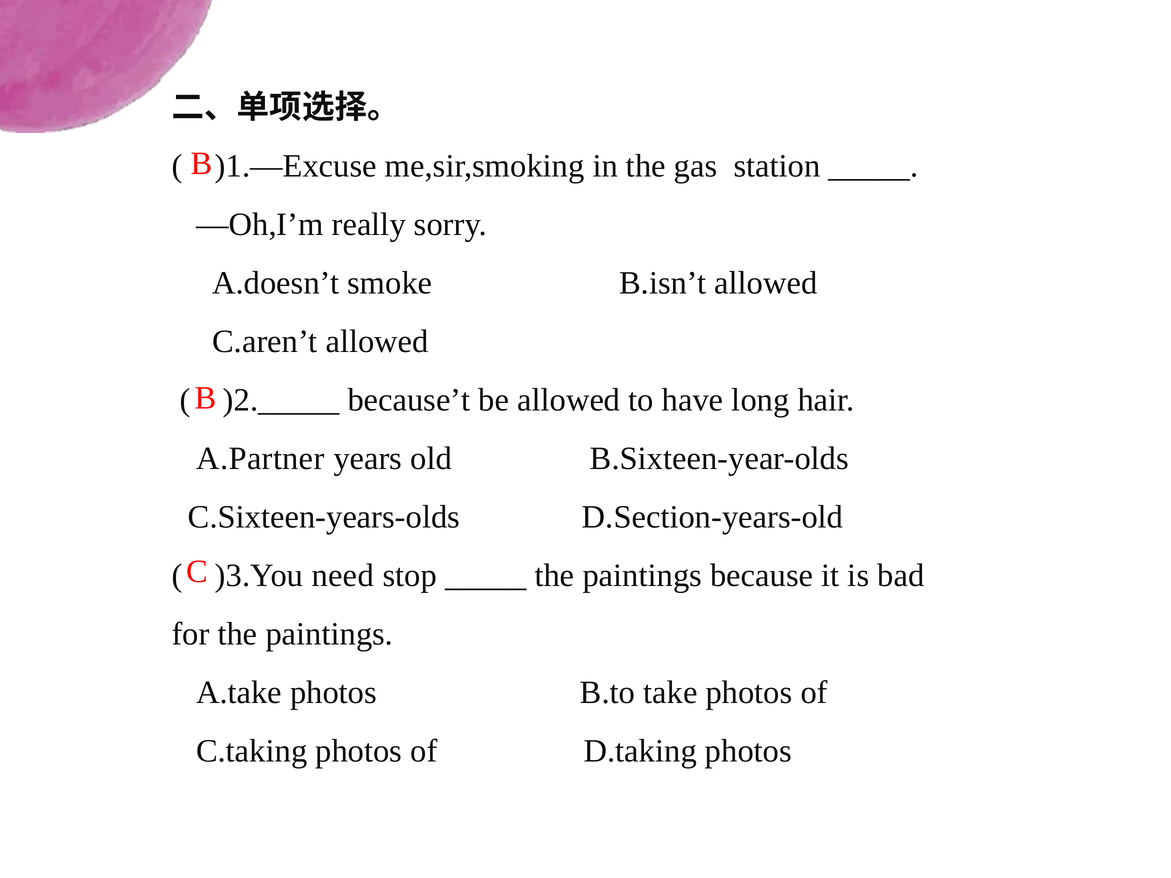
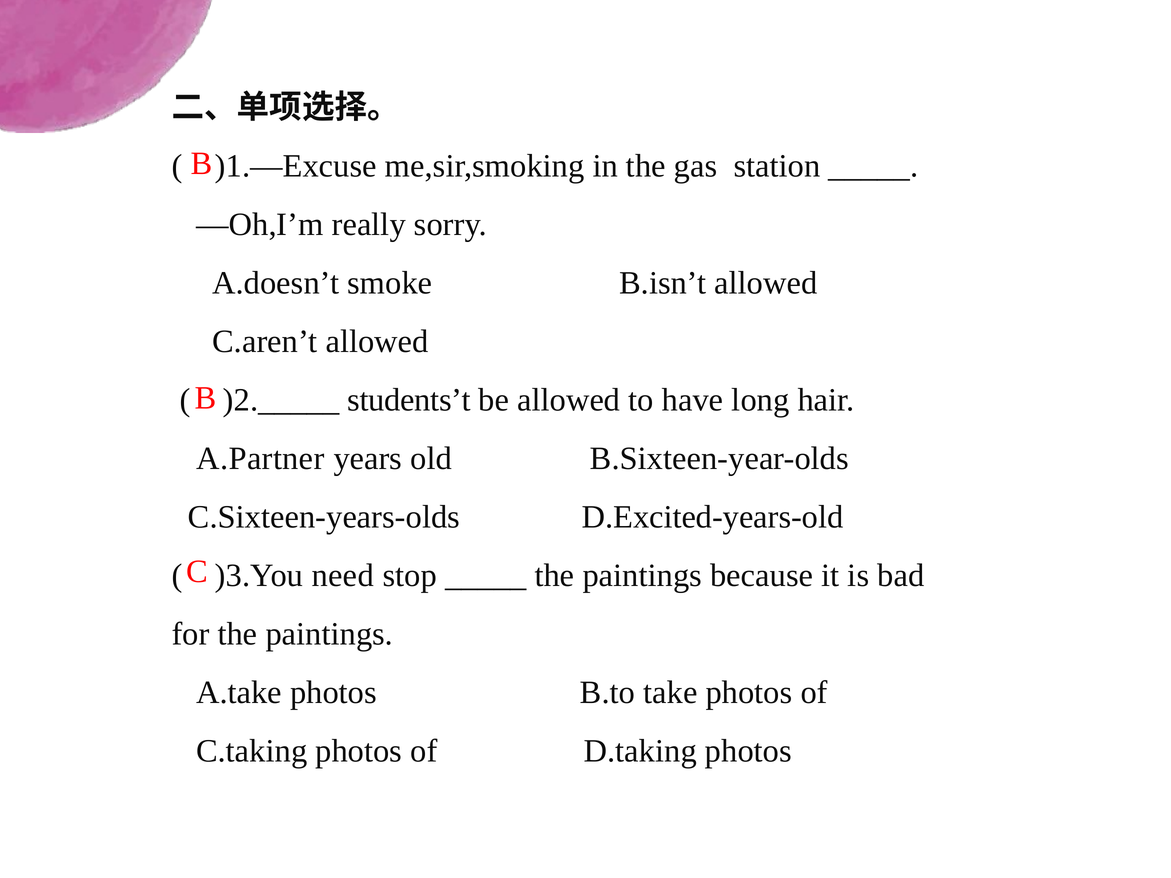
because’t: because’t -> students’t
D.Section-years-old: D.Section-years-old -> D.Excited-years-old
